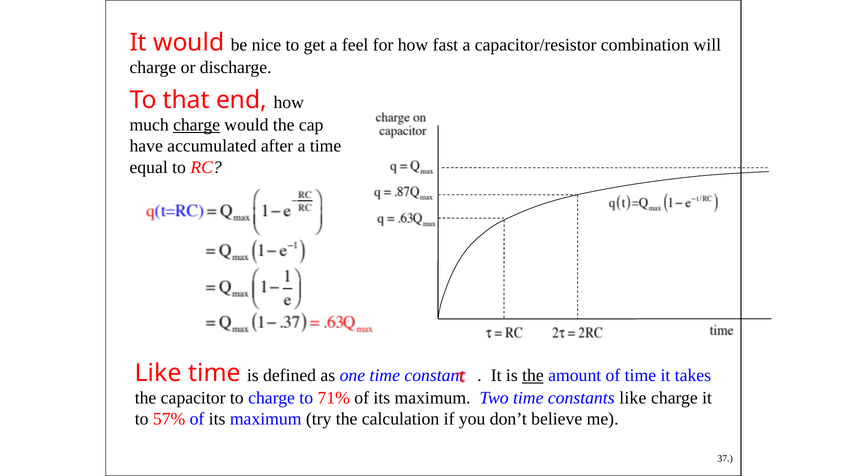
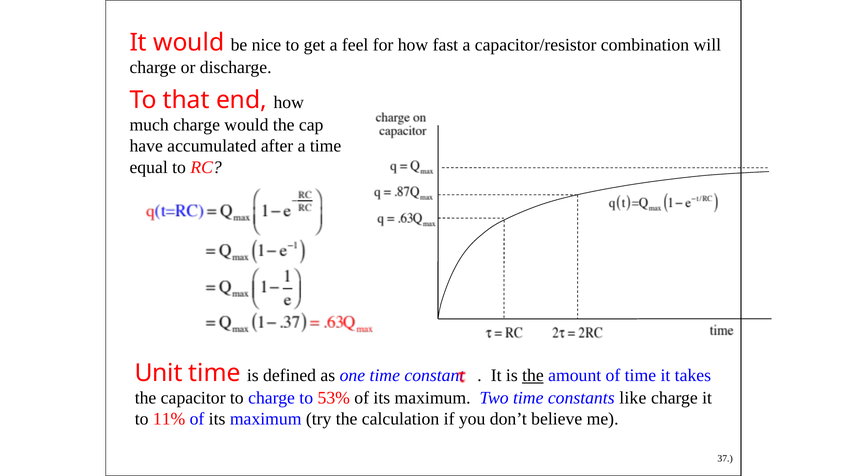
charge at (197, 125) underline: present -> none
Like at (158, 373): Like -> Unit
71%: 71% -> 53%
57%: 57% -> 11%
